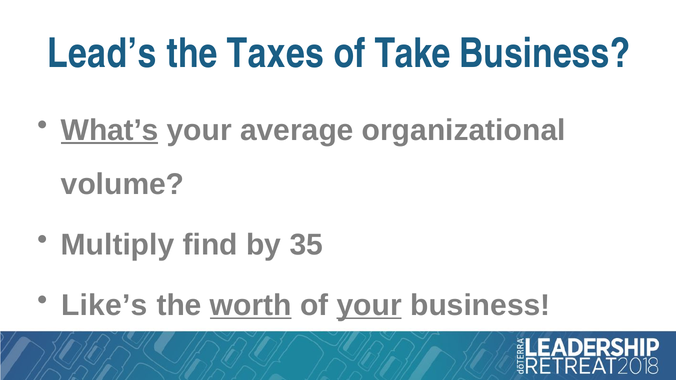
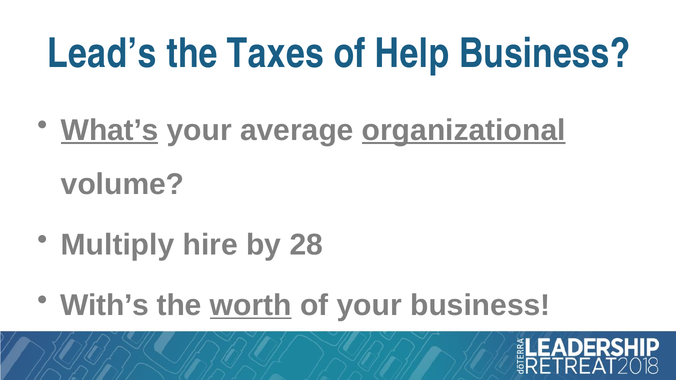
Take: Take -> Help
organizational underline: none -> present
find: find -> hire
35: 35 -> 28
Like’s: Like’s -> With’s
your at (369, 306) underline: present -> none
